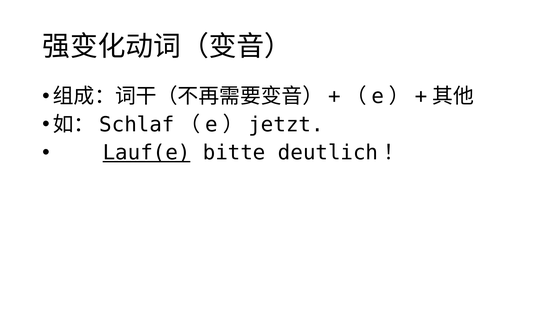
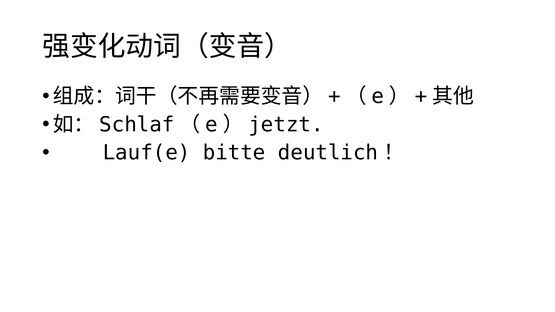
Lauf(e underline: present -> none
